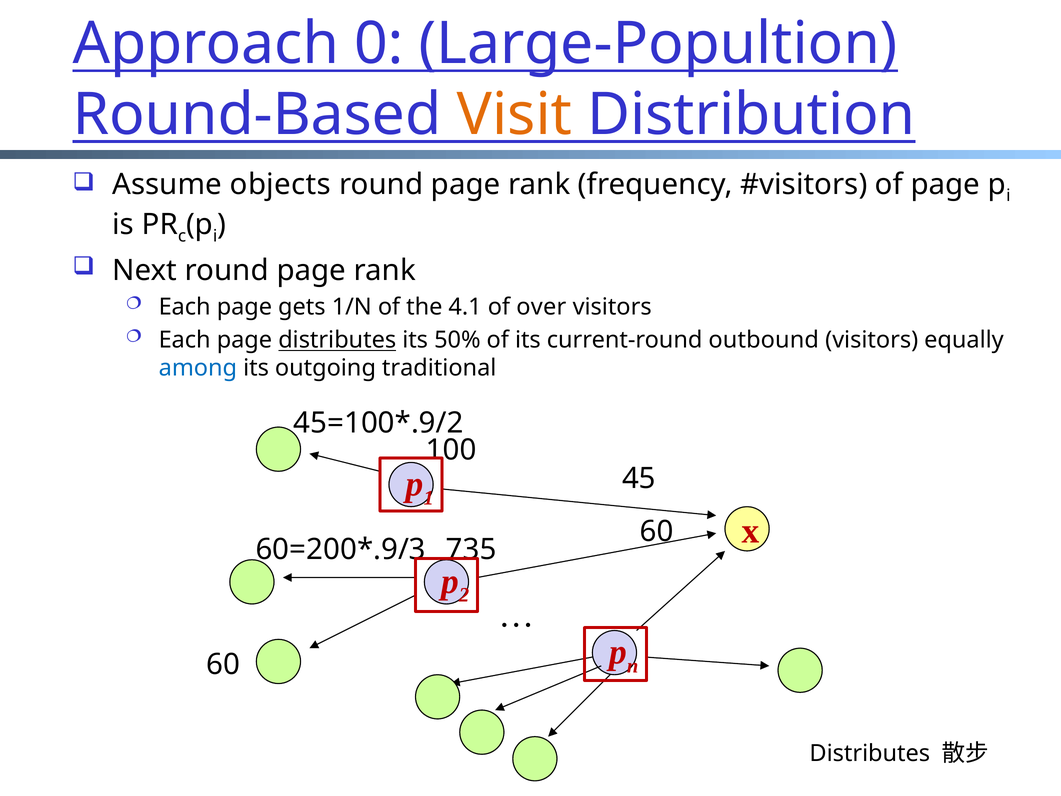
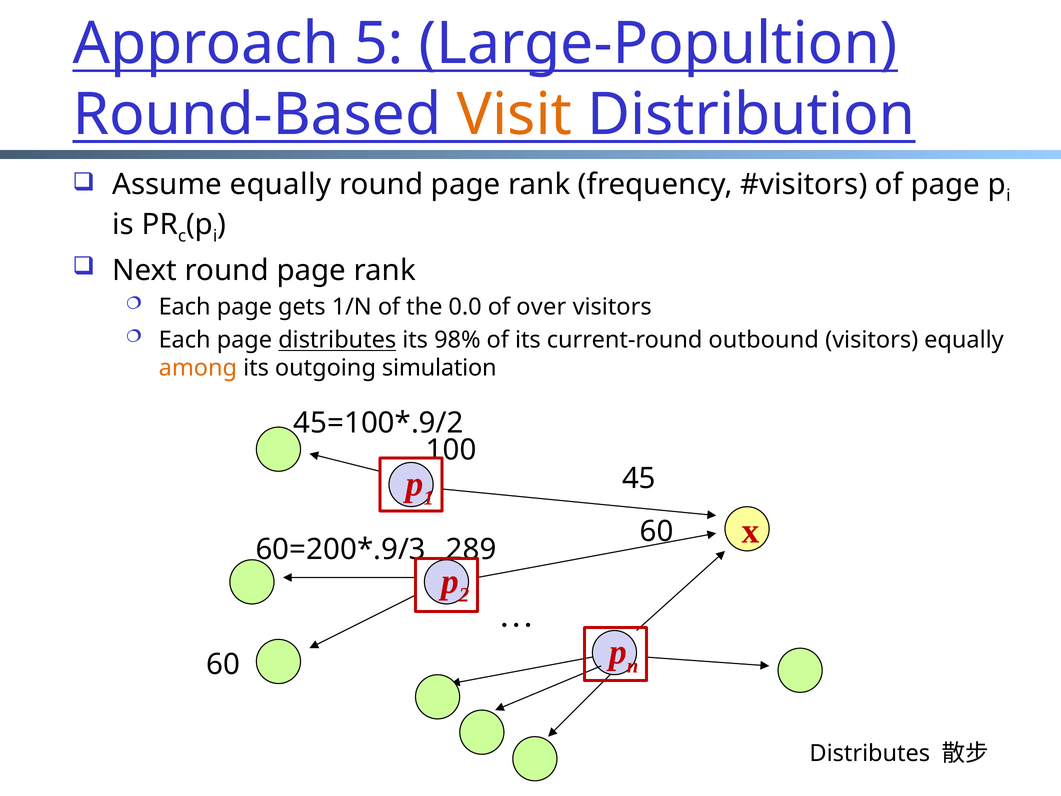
0: 0 -> 5
Assume objects: objects -> equally
4.1: 4.1 -> 0.0
50%: 50% -> 98%
among colour: blue -> orange
traditional: traditional -> simulation
735: 735 -> 289
